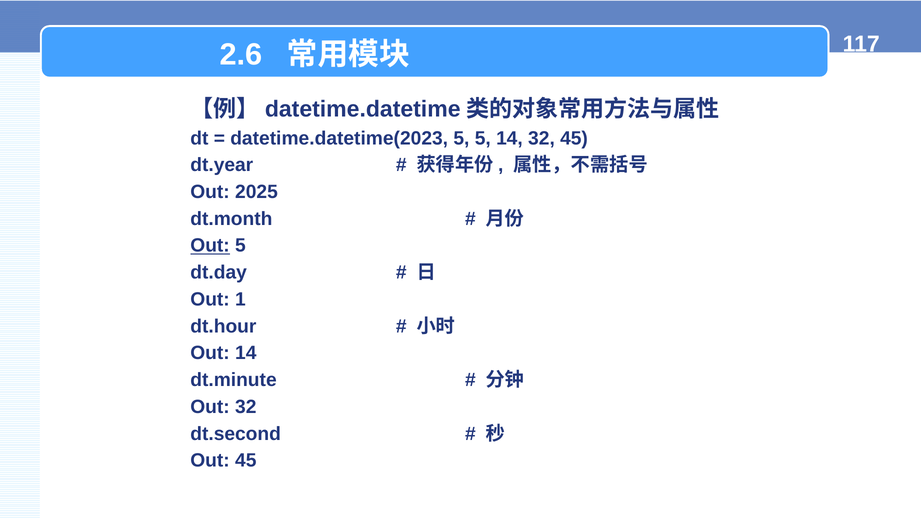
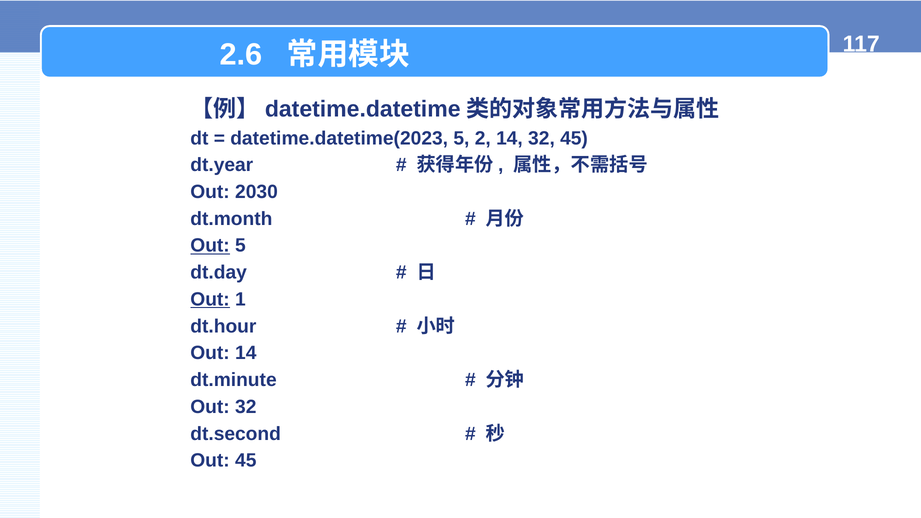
5 5: 5 -> 2
2025: 2025 -> 2030
Out at (210, 299) underline: none -> present
